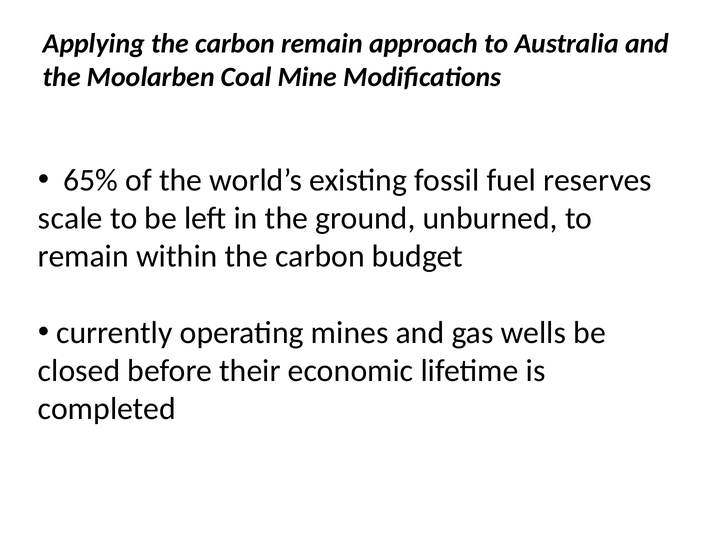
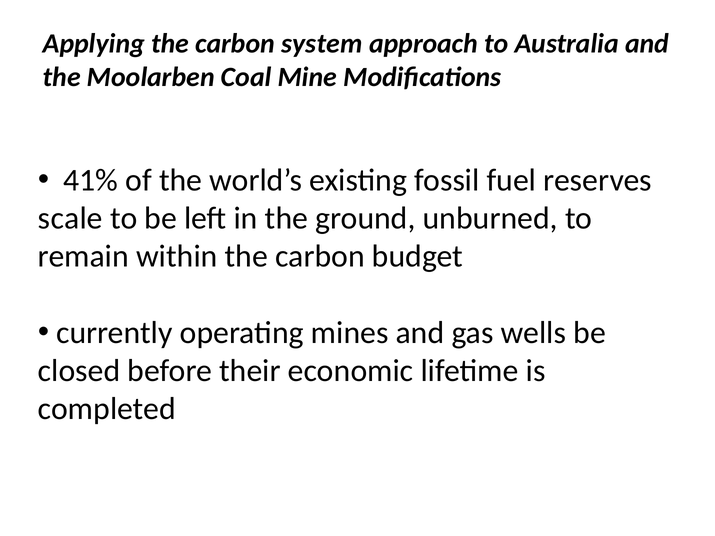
carbon remain: remain -> system
65%: 65% -> 41%
